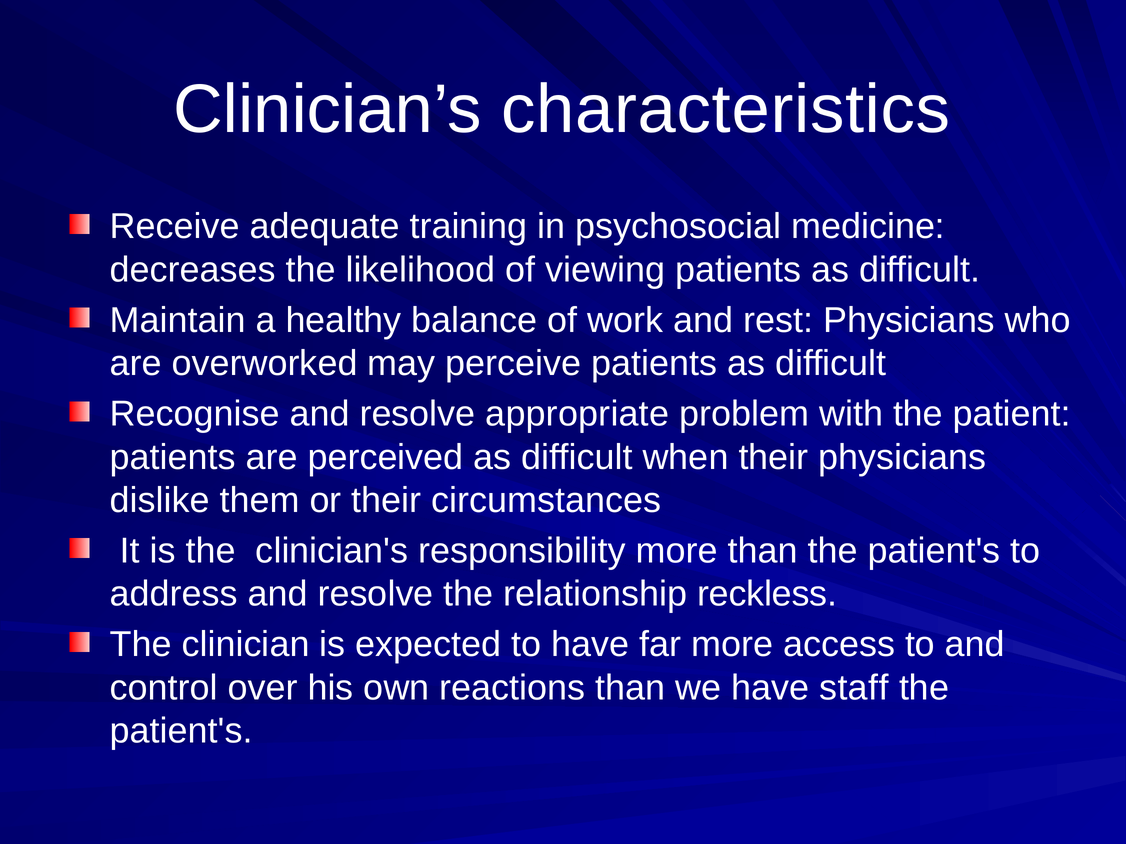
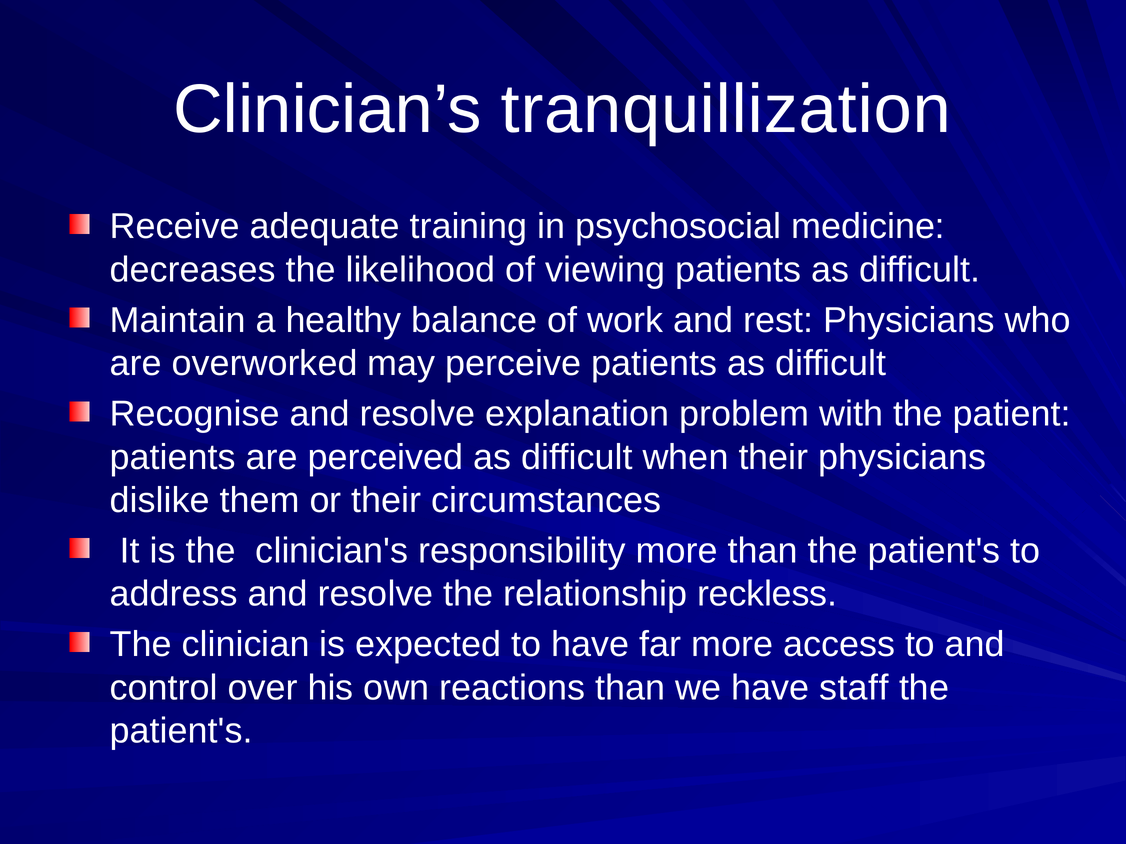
characteristics: characteristics -> tranquillization
appropriate: appropriate -> explanation
